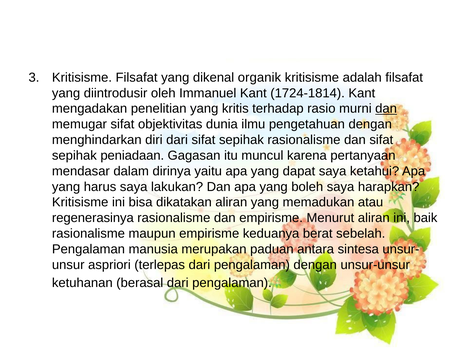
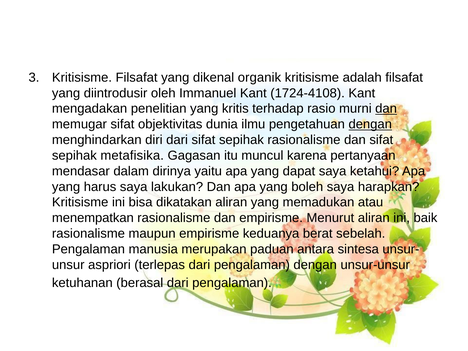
1724-1814: 1724-1814 -> 1724-4108
dengan at (370, 124) underline: none -> present
peniadaan: peniadaan -> metafisika
regenerasinya: regenerasinya -> menempatkan
